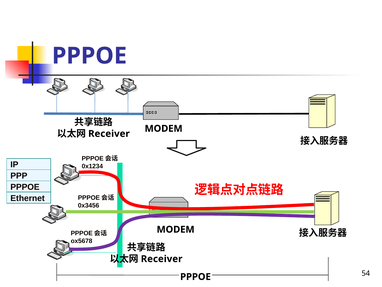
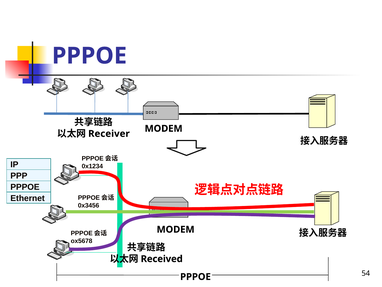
Receiver at (162, 258): Receiver -> Received
